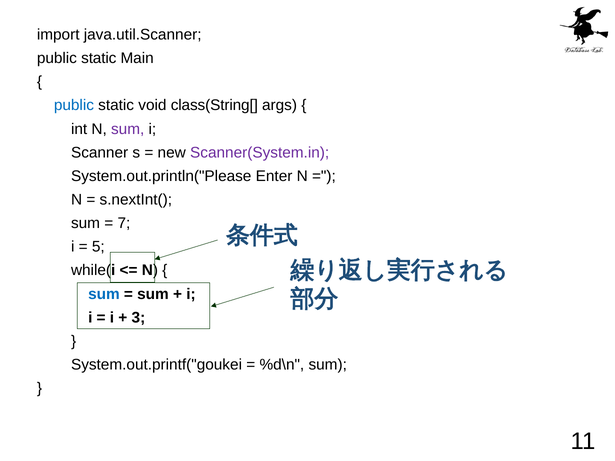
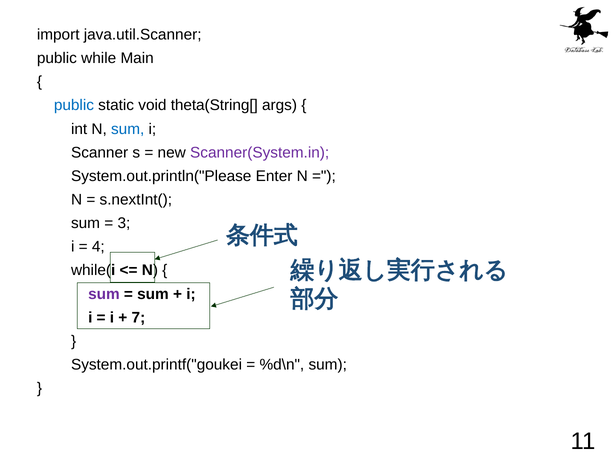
static at (99, 58): static -> while
class(String[: class(String[ -> theta(String[
sum at (128, 129) colour: purple -> blue
7: 7 -> 3
5: 5 -> 4
sum at (104, 294) colour: blue -> purple
3: 3 -> 7
